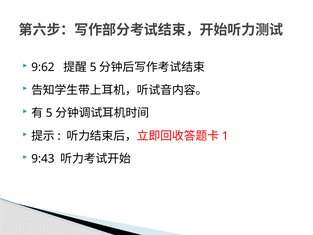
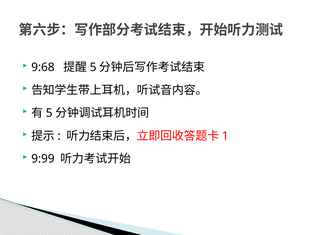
9:62: 9:62 -> 9:68
9:43: 9:43 -> 9:99
